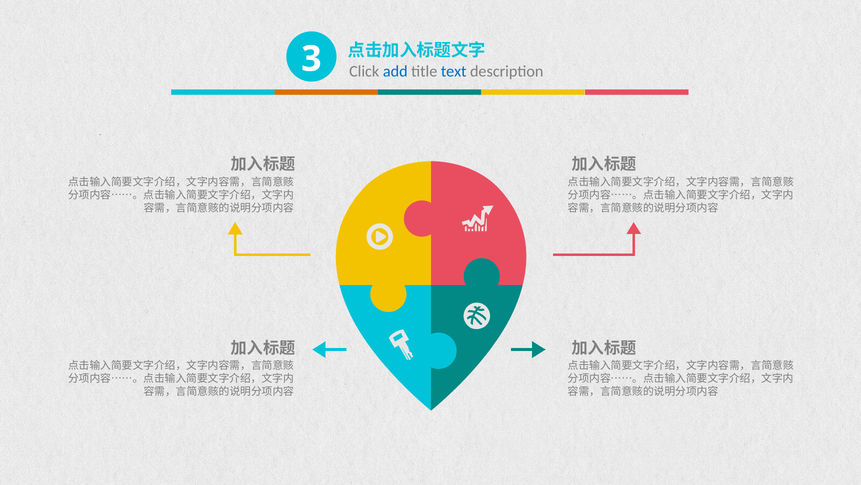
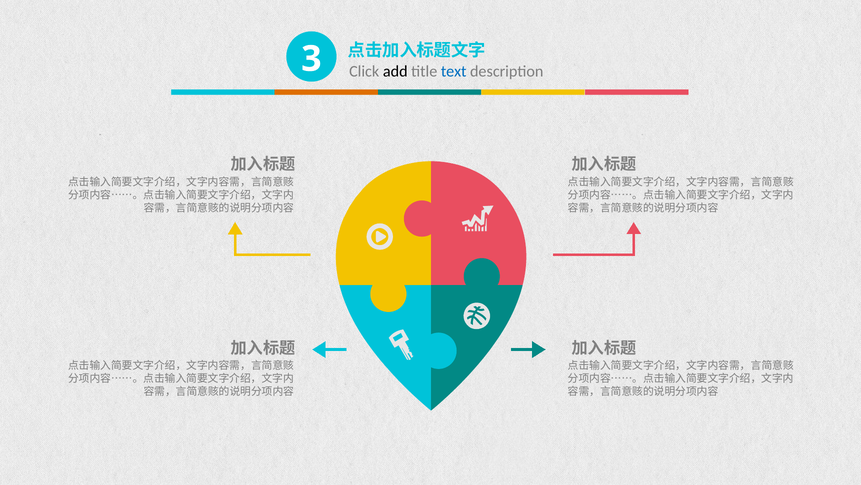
add colour: blue -> black
